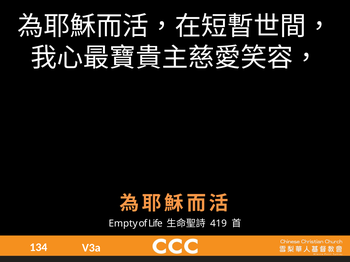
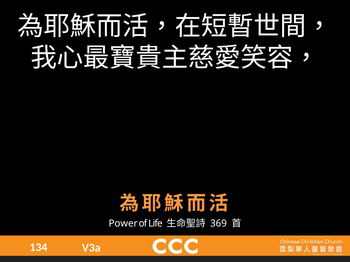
Empty: Empty -> Power
419: 419 -> 369
